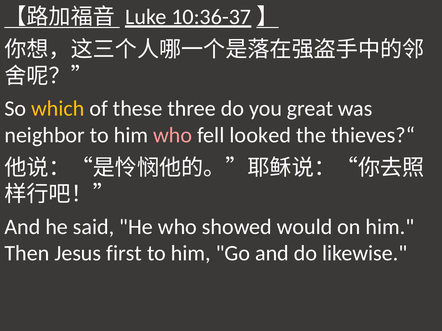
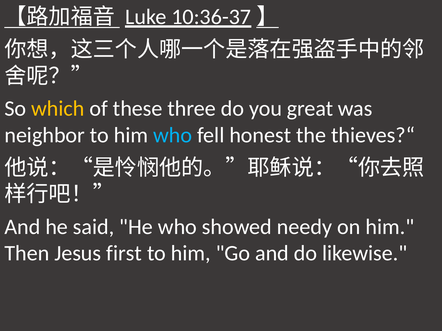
who at (173, 135) colour: pink -> light blue
looked: looked -> honest
would: would -> needy
